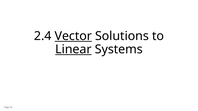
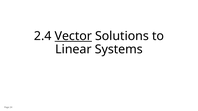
Linear underline: present -> none
